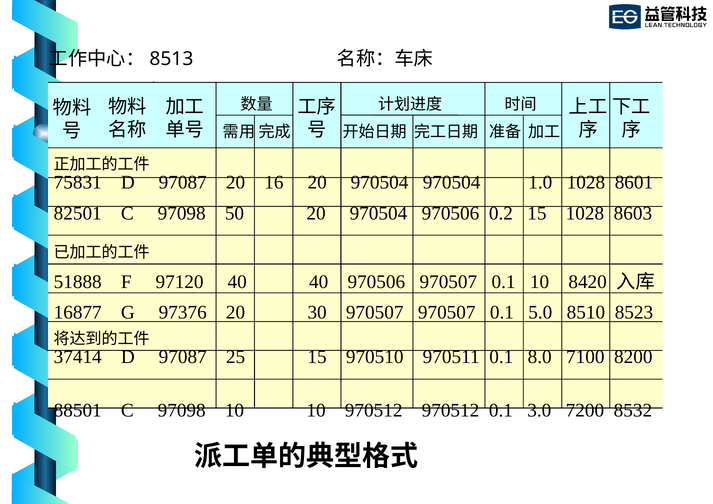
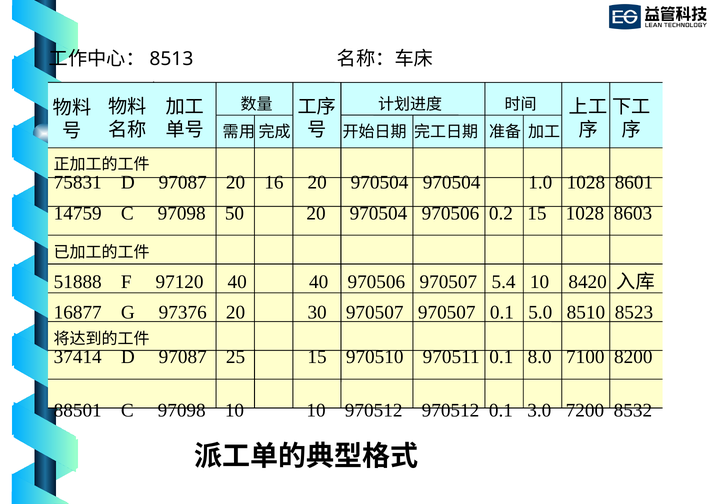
82501: 82501 -> 14759
970506 970507 0.1: 0.1 -> 5.4
